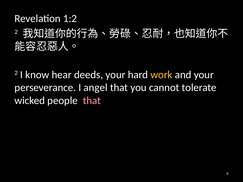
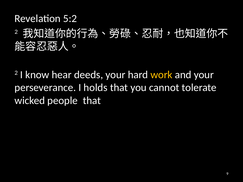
1:2: 1:2 -> 5:2
angel: angel -> holds
that at (92, 101) colour: pink -> white
